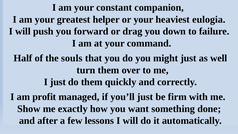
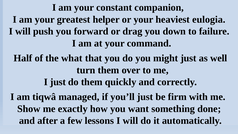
souls: souls -> what
profit: profit -> tiqwâ
